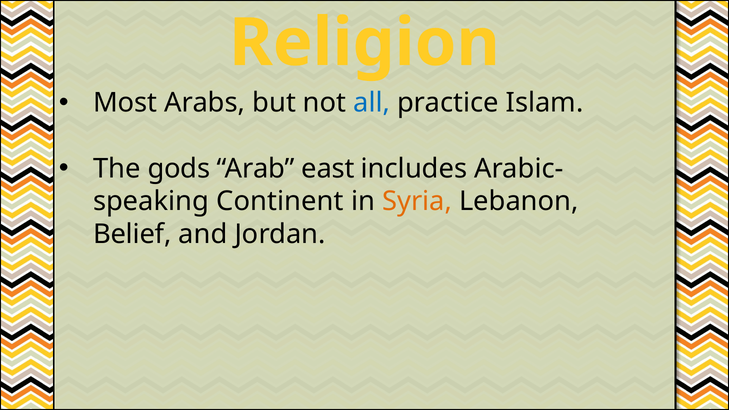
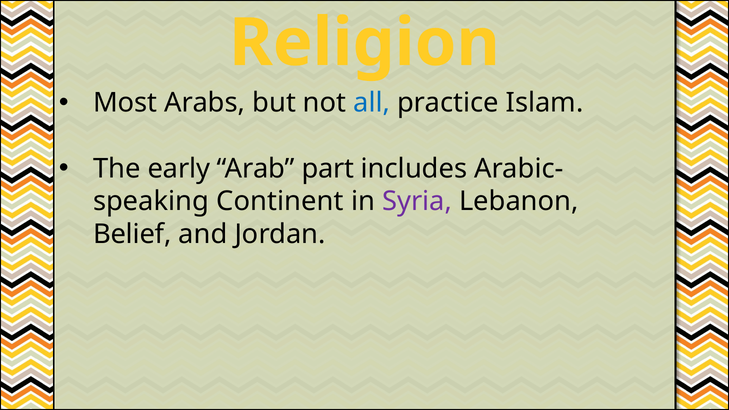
gods: gods -> early
east: east -> part
Syria colour: orange -> purple
